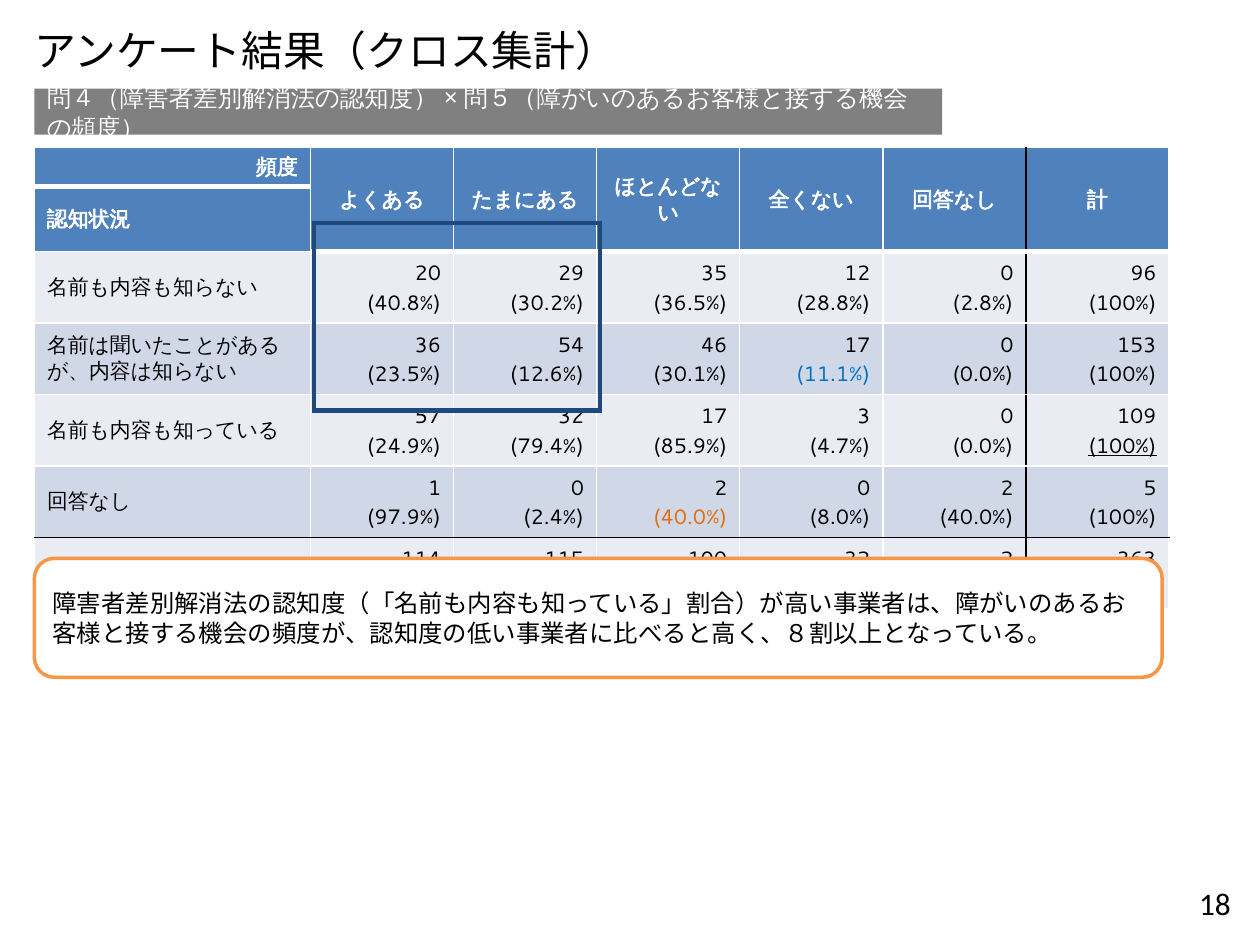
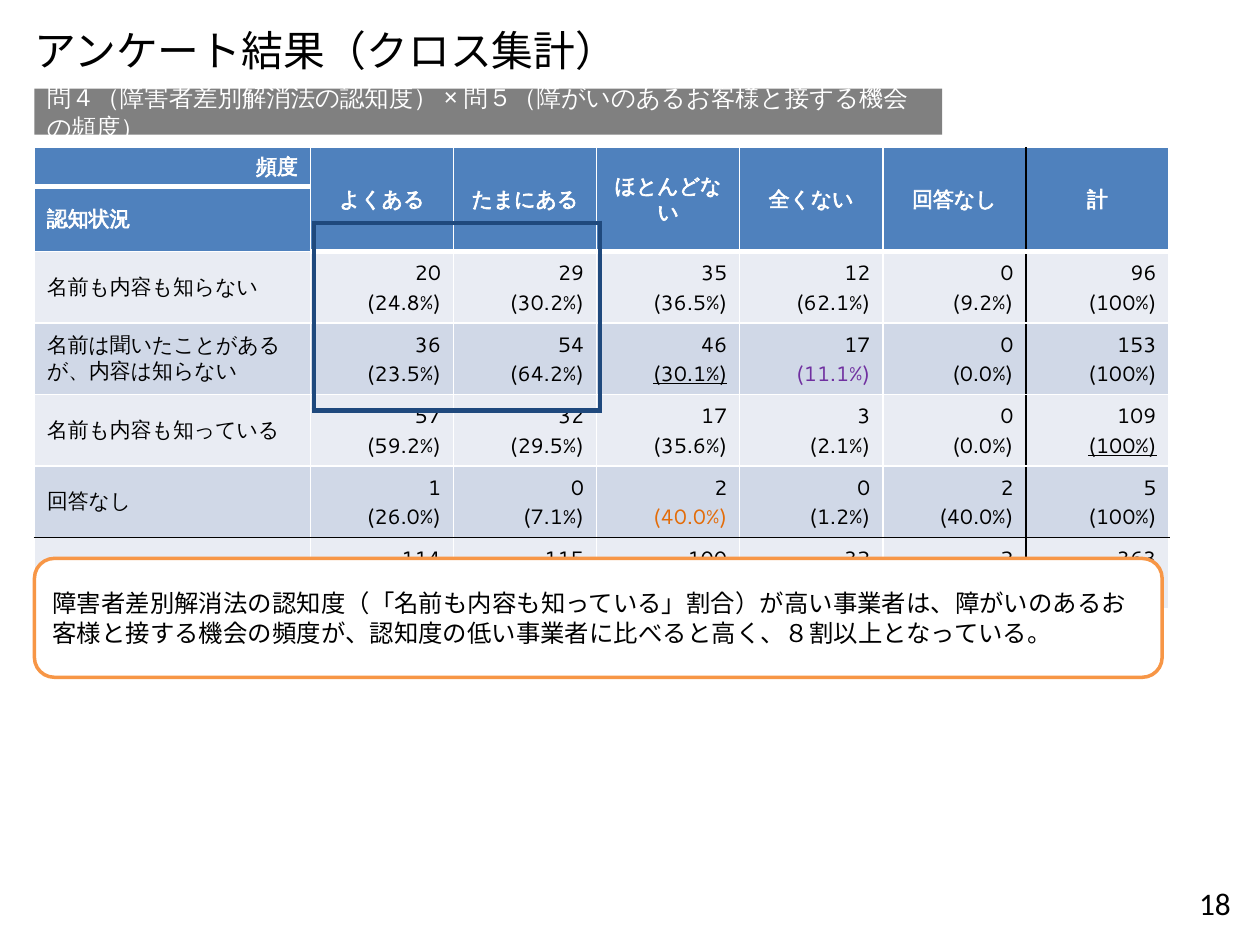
40.8%: 40.8% -> 24.8%
28.8%: 28.8% -> 62.1%
2.8%: 2.8% -> 9.2%
12.6%: 12.6% -> 64.2%
30.1% underline: none -> present
11.1% colour: blue -> purple
24.9%: 24.9% -> 59.2%
79.4%: 79.4% -> 29.5%
85.9%: 85.9% -> 35.6%
4.7%: 4.7% -> 2.1%
97.9%: 97.9% -> 26.0%
2.4%: 2.4% -> 7.1%
8.0%: 8.0% -> 1.2%
